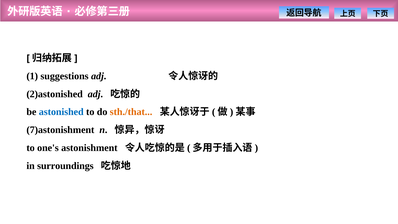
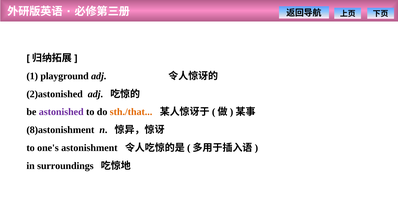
suggestions: suggestions -> playground
astonished colour: blue -> purple
7)astonishment: 7)astonishment -> 8)astonishment
